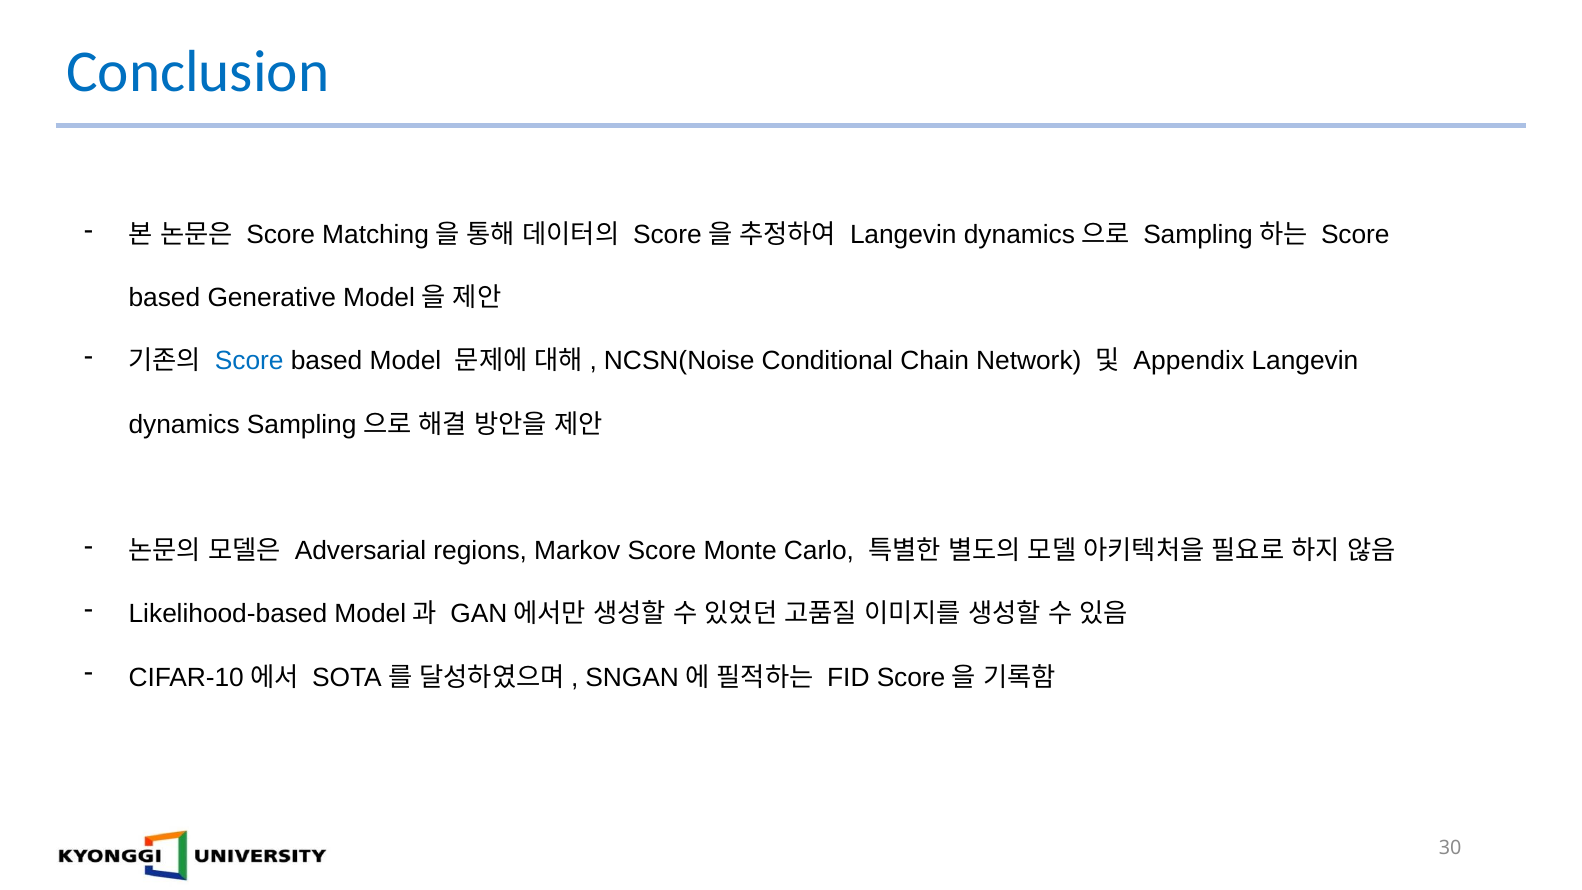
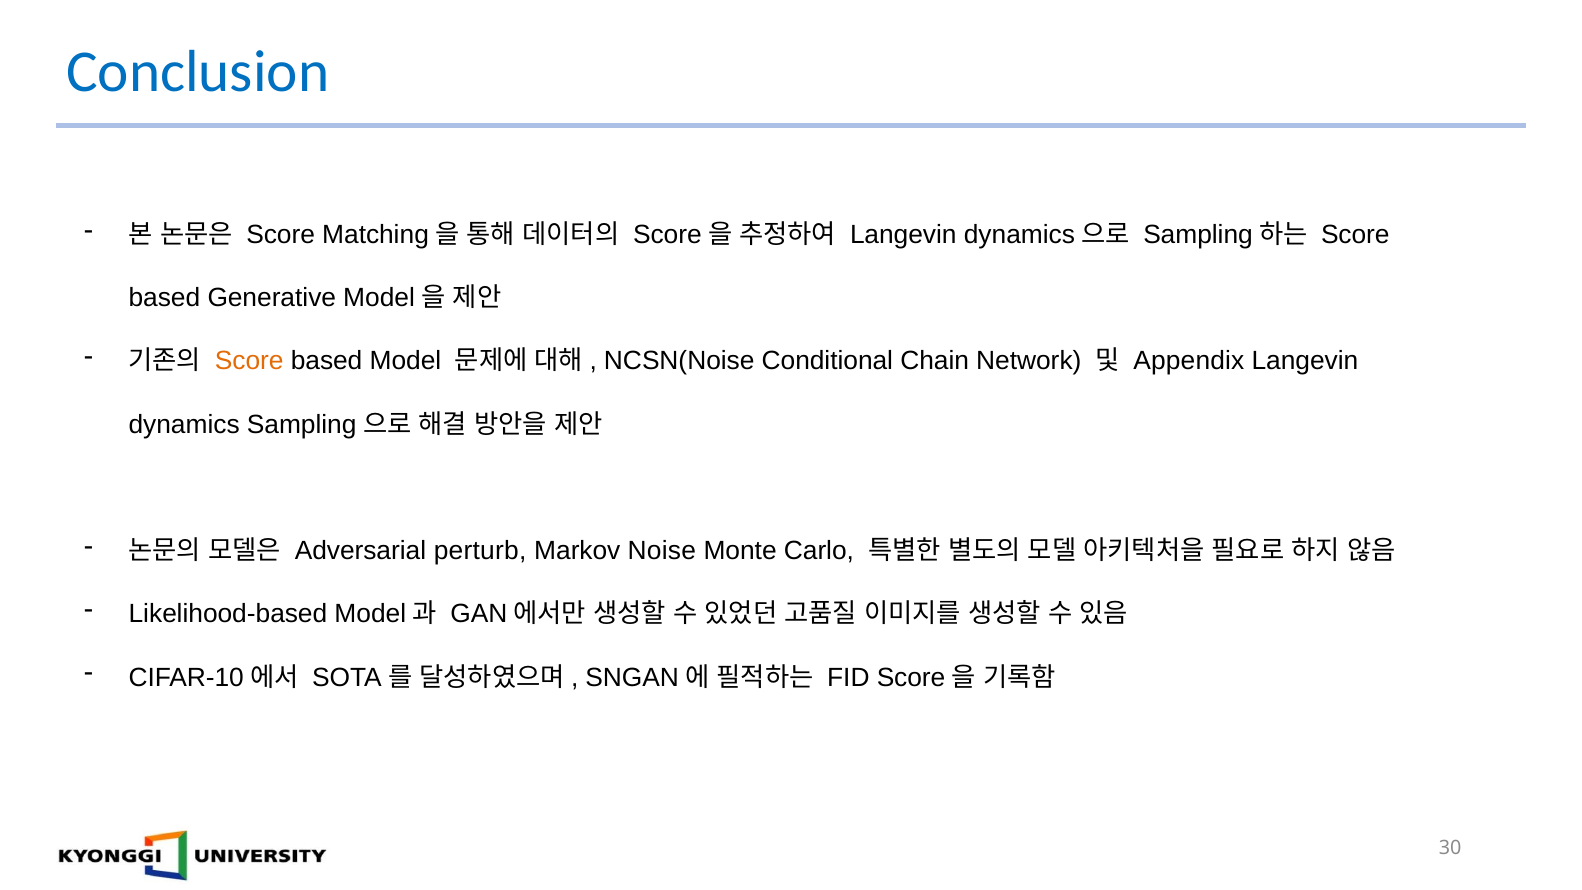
Score at (249, 361) colour: blue -> orange
regions: regions -> perturb
Markov Score: Score -> Noise
